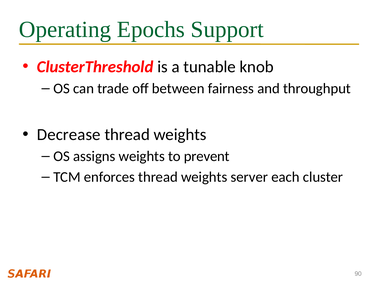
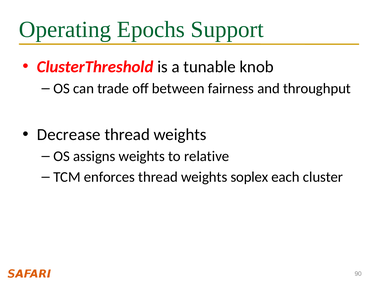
prevent: prevent -> relative
server: server -> soplex
